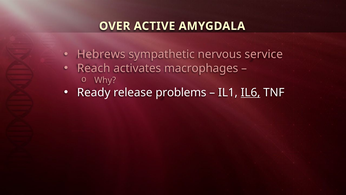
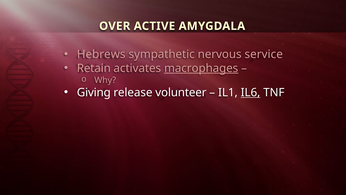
Reach: Reach -> Retain
macrophages underline: none -> present
Ready: Ready -> Giving
problems: problems -> volunteer
